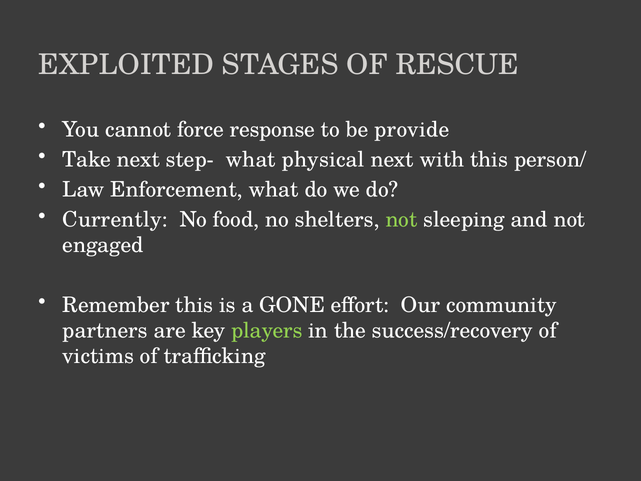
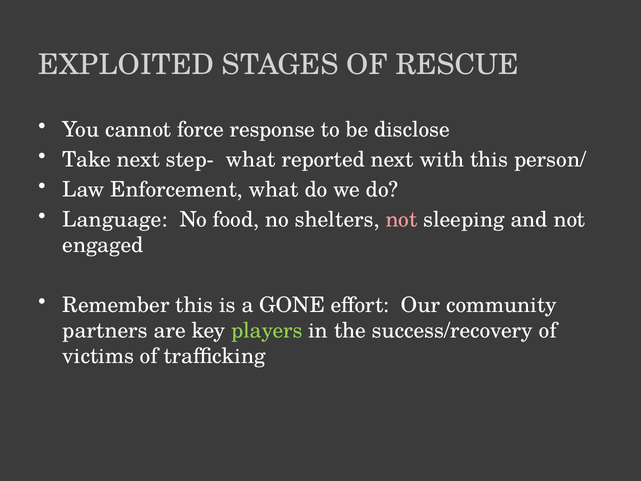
provide: provide -> disclose
physical: physical -> reported
Currently: Currently -> Language
not at (401, 219) colour: light green -> pink
